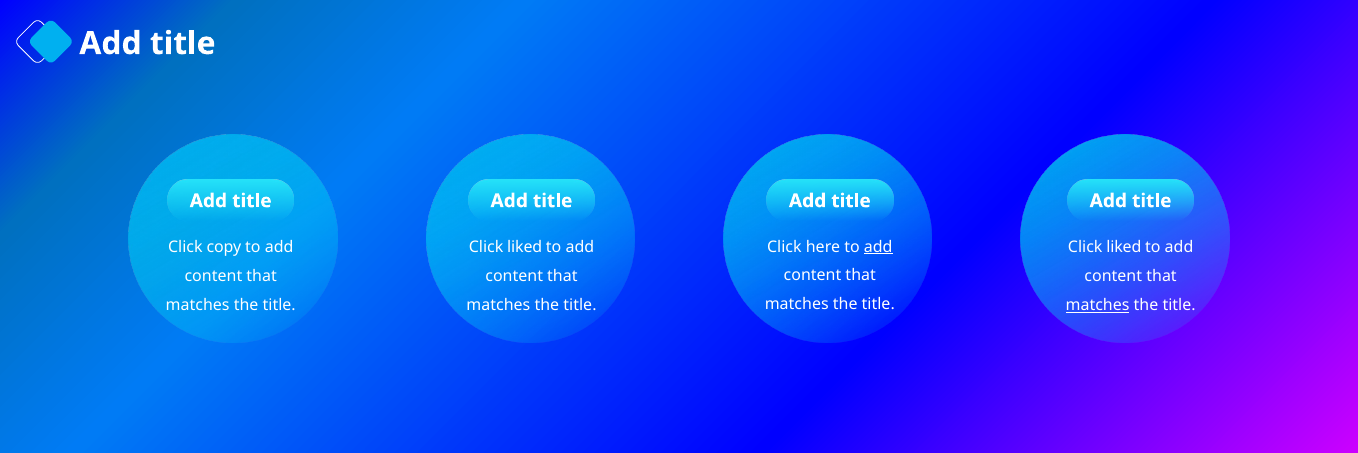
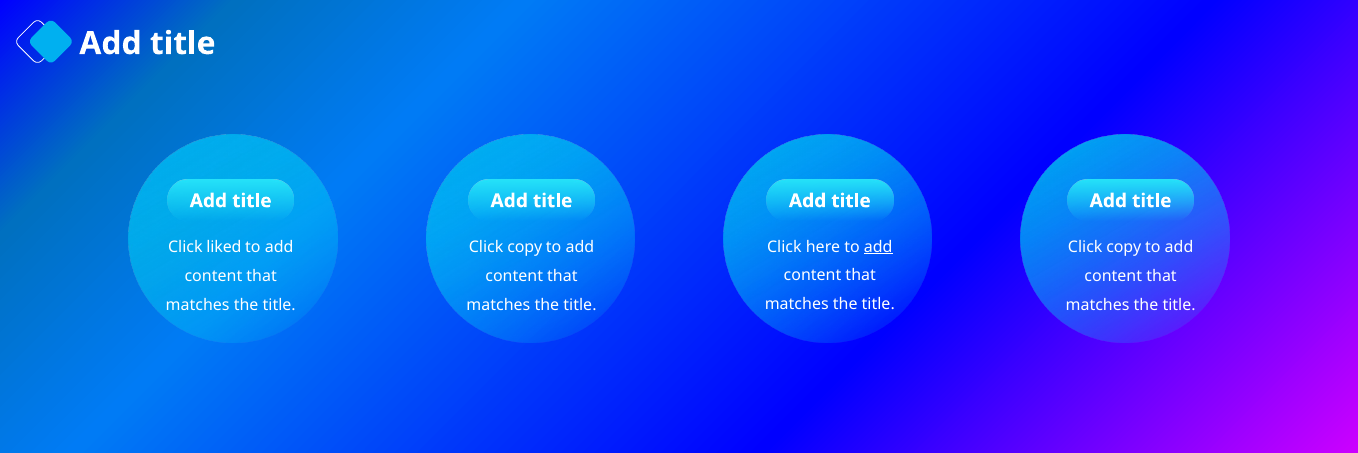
copy: copy -> liked
liked at (525, 247): liked -> copy
liked at (1124, 247): liked -> copy
matches at (1098, 305) underline: present -> none
